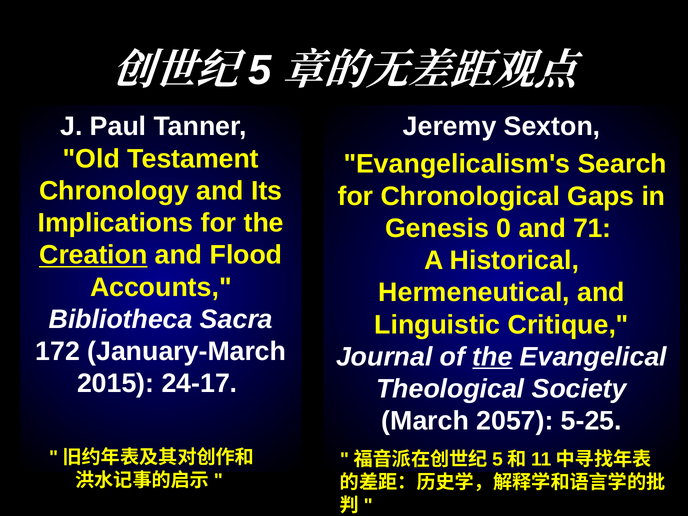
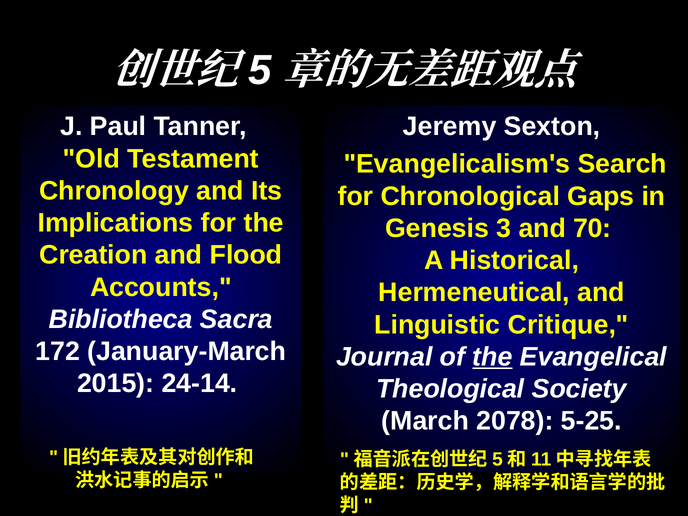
0: 0 -> 3
71: 71 -> 70
Creation underline: present -> none
24-17: 24-17 -> 24-14
2057: 2057 -> 2078
